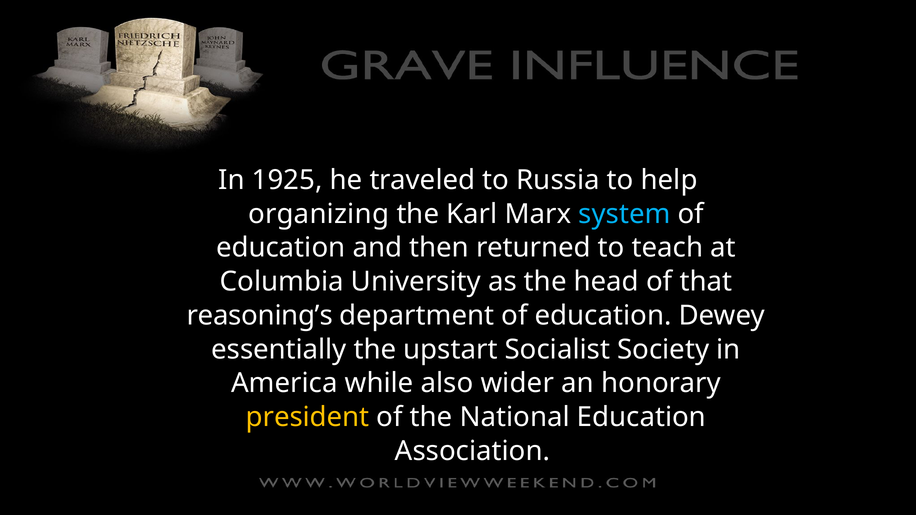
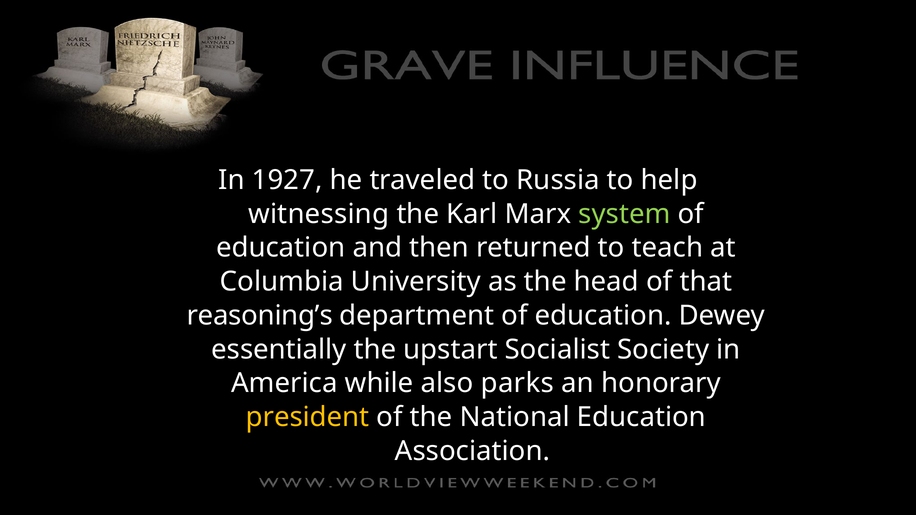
1925: 1925 -> 1927
organizing: organizing -> witnessing
system colour: light blue -> light green
wider: wider -> parks
